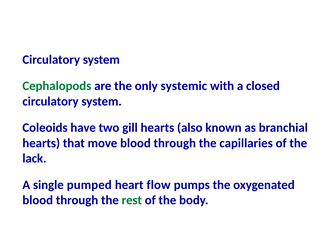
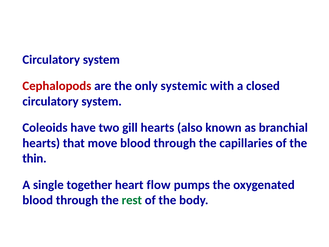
Cephalopods colour: green -> red
lack: lack -> thin
pumped: pumped -> together
